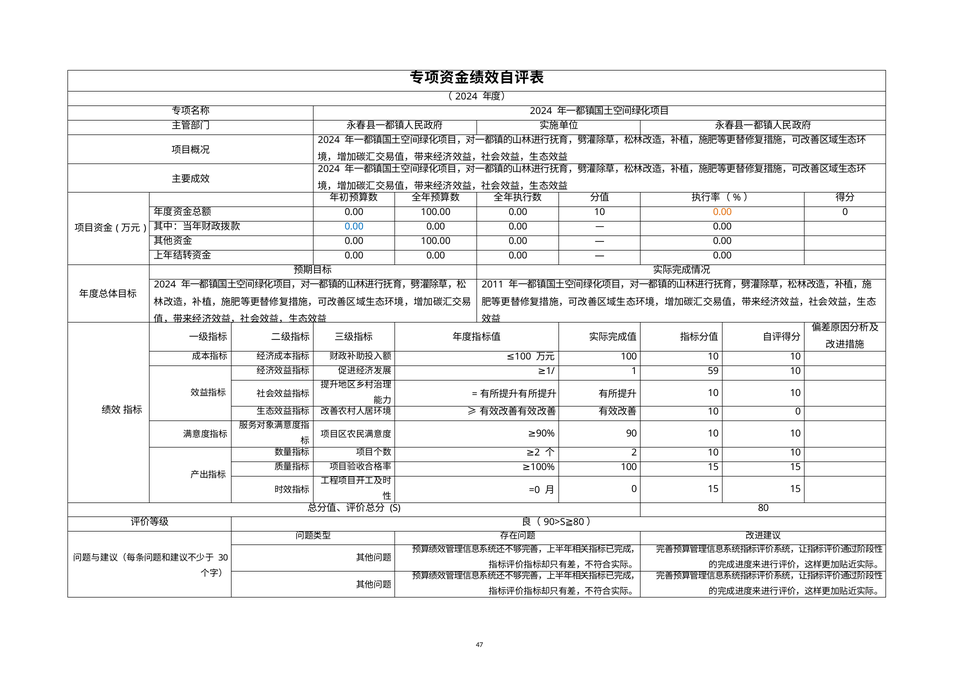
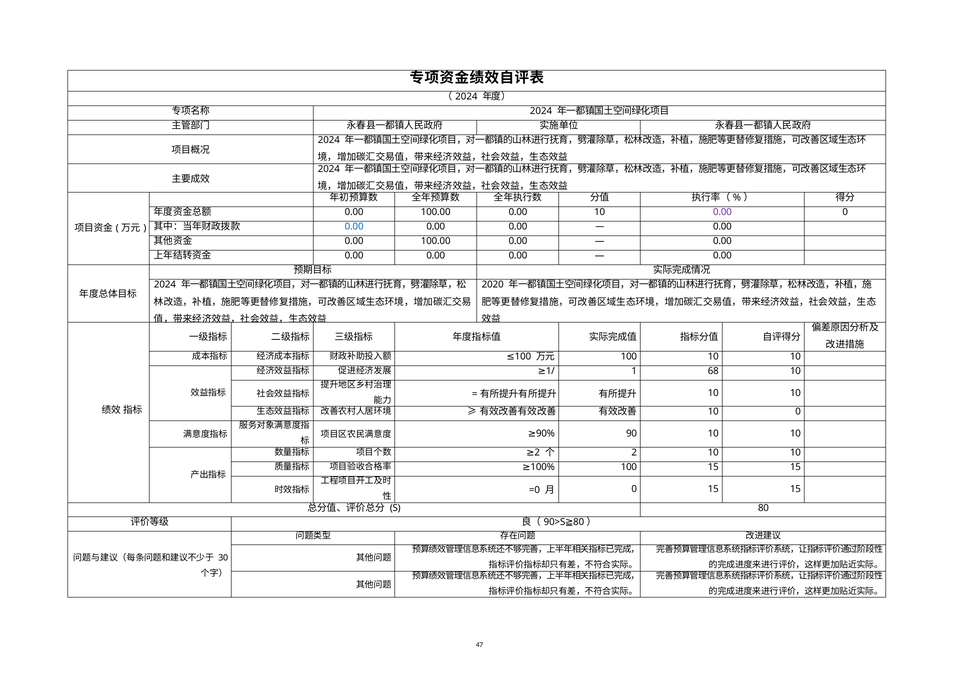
0.00 at (722, 212) colour: orange -> purple
2011: 2011 -> 2020
59: 59 -> 68
